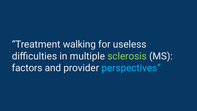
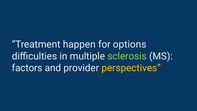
walking: walking -> happen
useless: useless -> options
perspectives colour: light blue -> yellow
